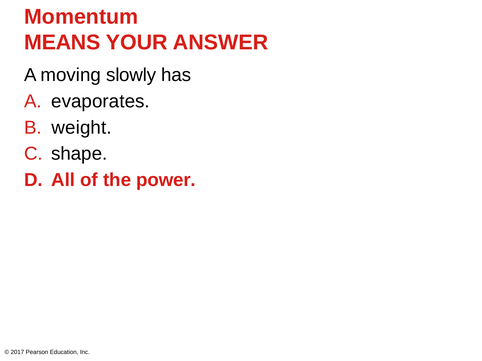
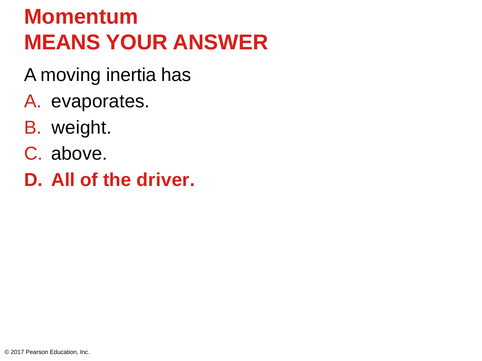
slowly: slowly -> inertia
shape: shape -> above
power: power -> driver
